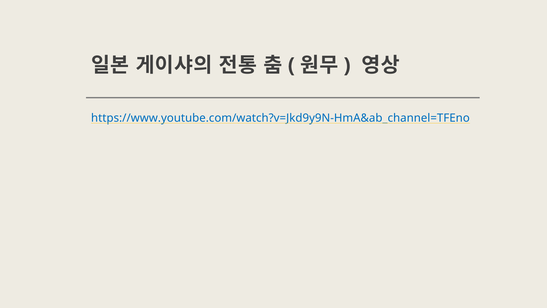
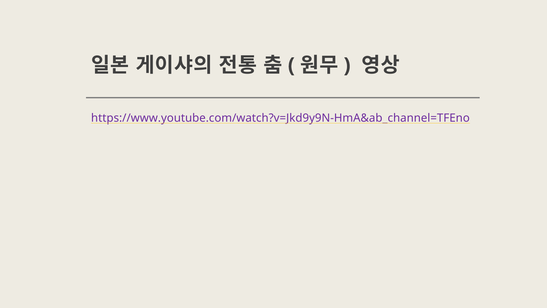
https://www.youtube.com/watch?v=Jkd9y9N-HmA&ab_channel=TFEno colour: blue -> purple
